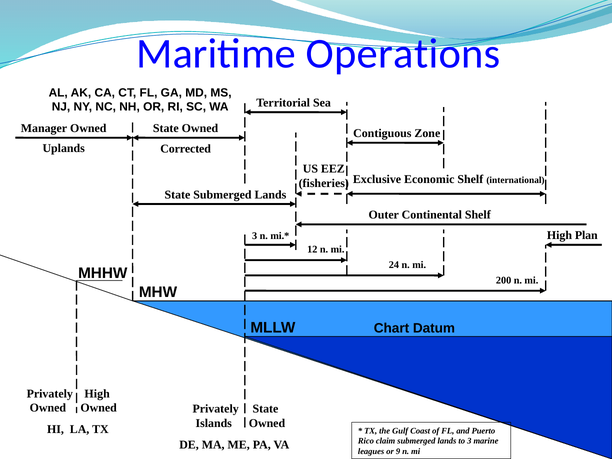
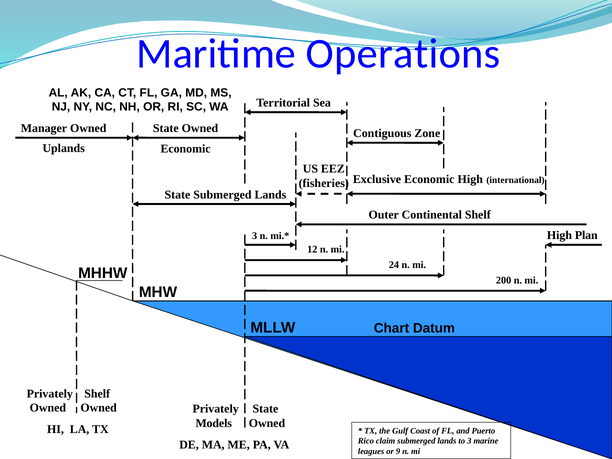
Corrected at (186, 149): Corrected -> Economic
Economic Shelf: Shelf -> High
High at (97, 394): High -> Shelf
Islands: Islands -> Models
